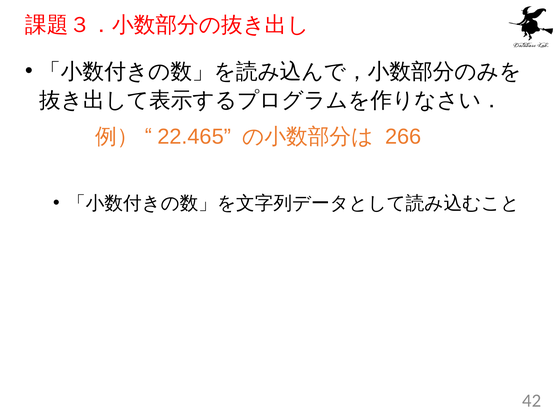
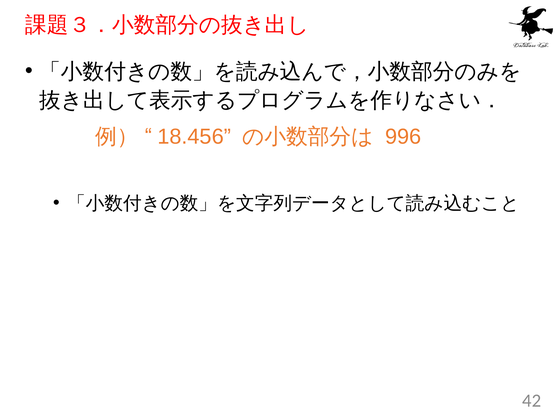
22.465: 22.465 -> 18.456
266: 266 -> 996
